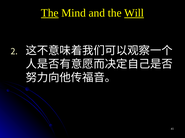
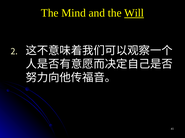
The at (50, 13) underline: present -> none
